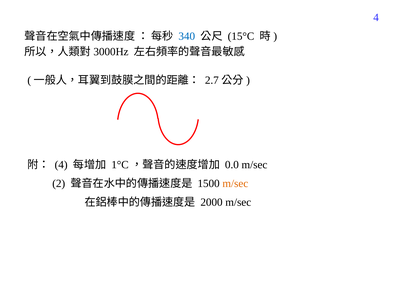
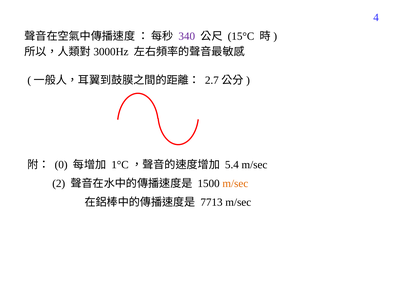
340 colour: blue -> purple
4 at (61, 165): 4 -> 0
0.0: 0.0 -> 5.4
2000: 2000 -> 7713
